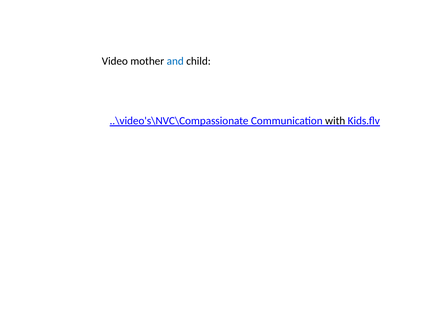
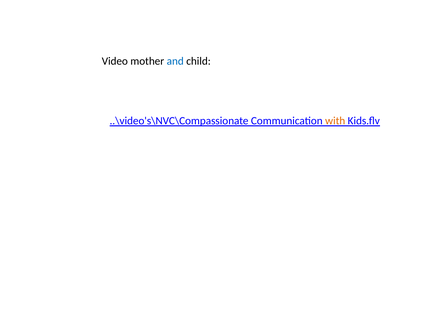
with colour: black -> orange
